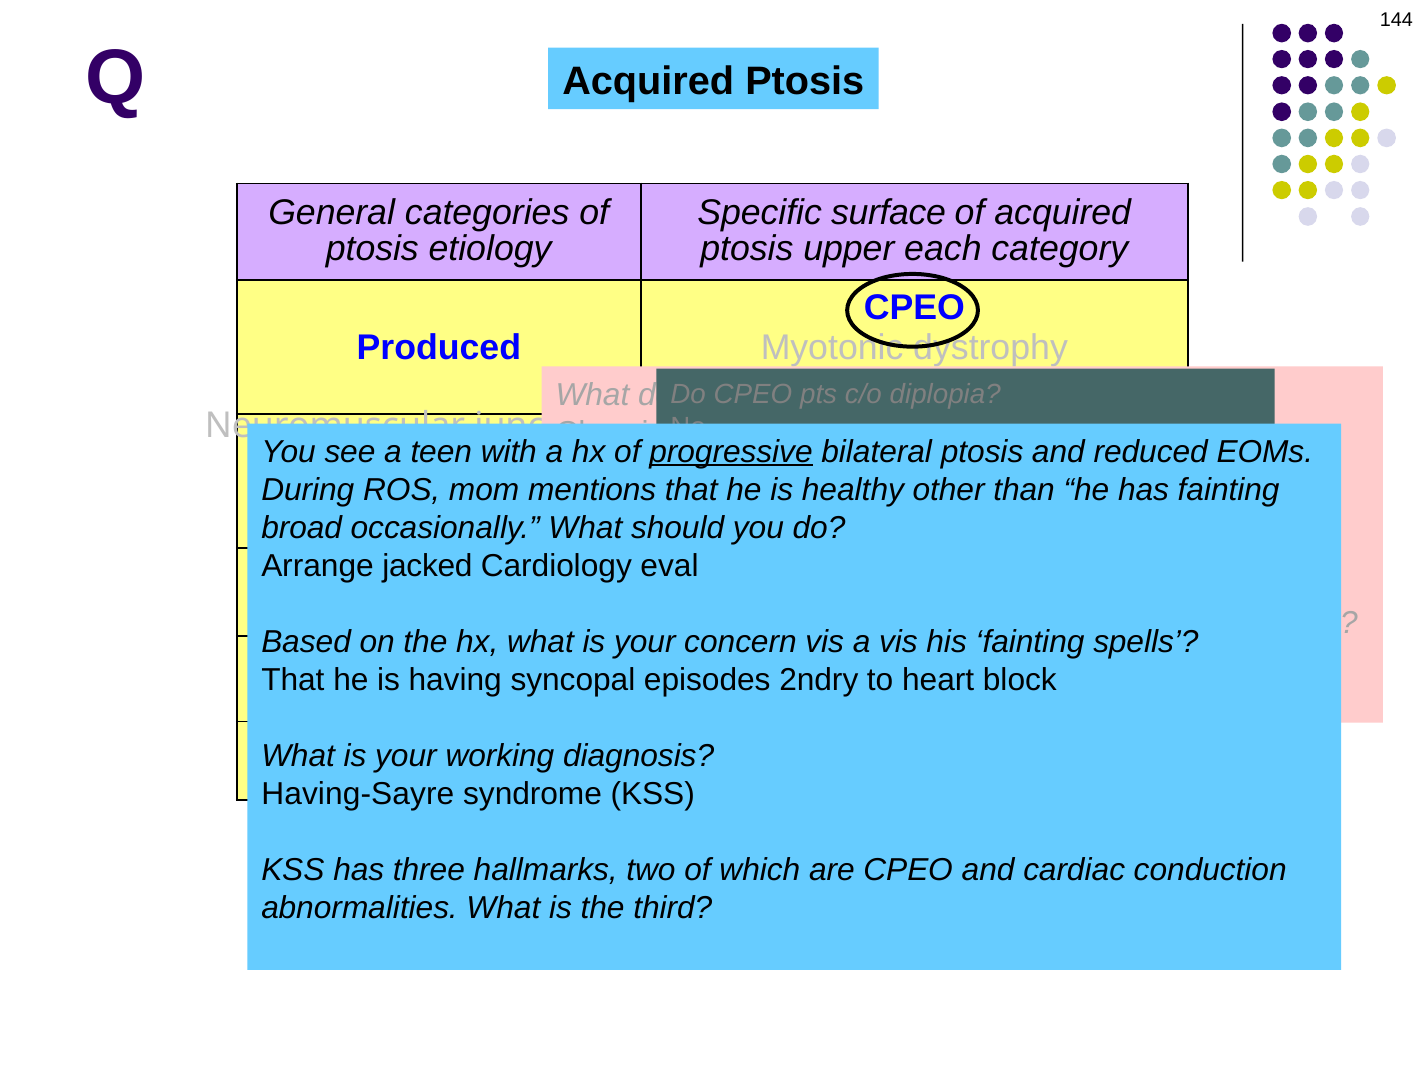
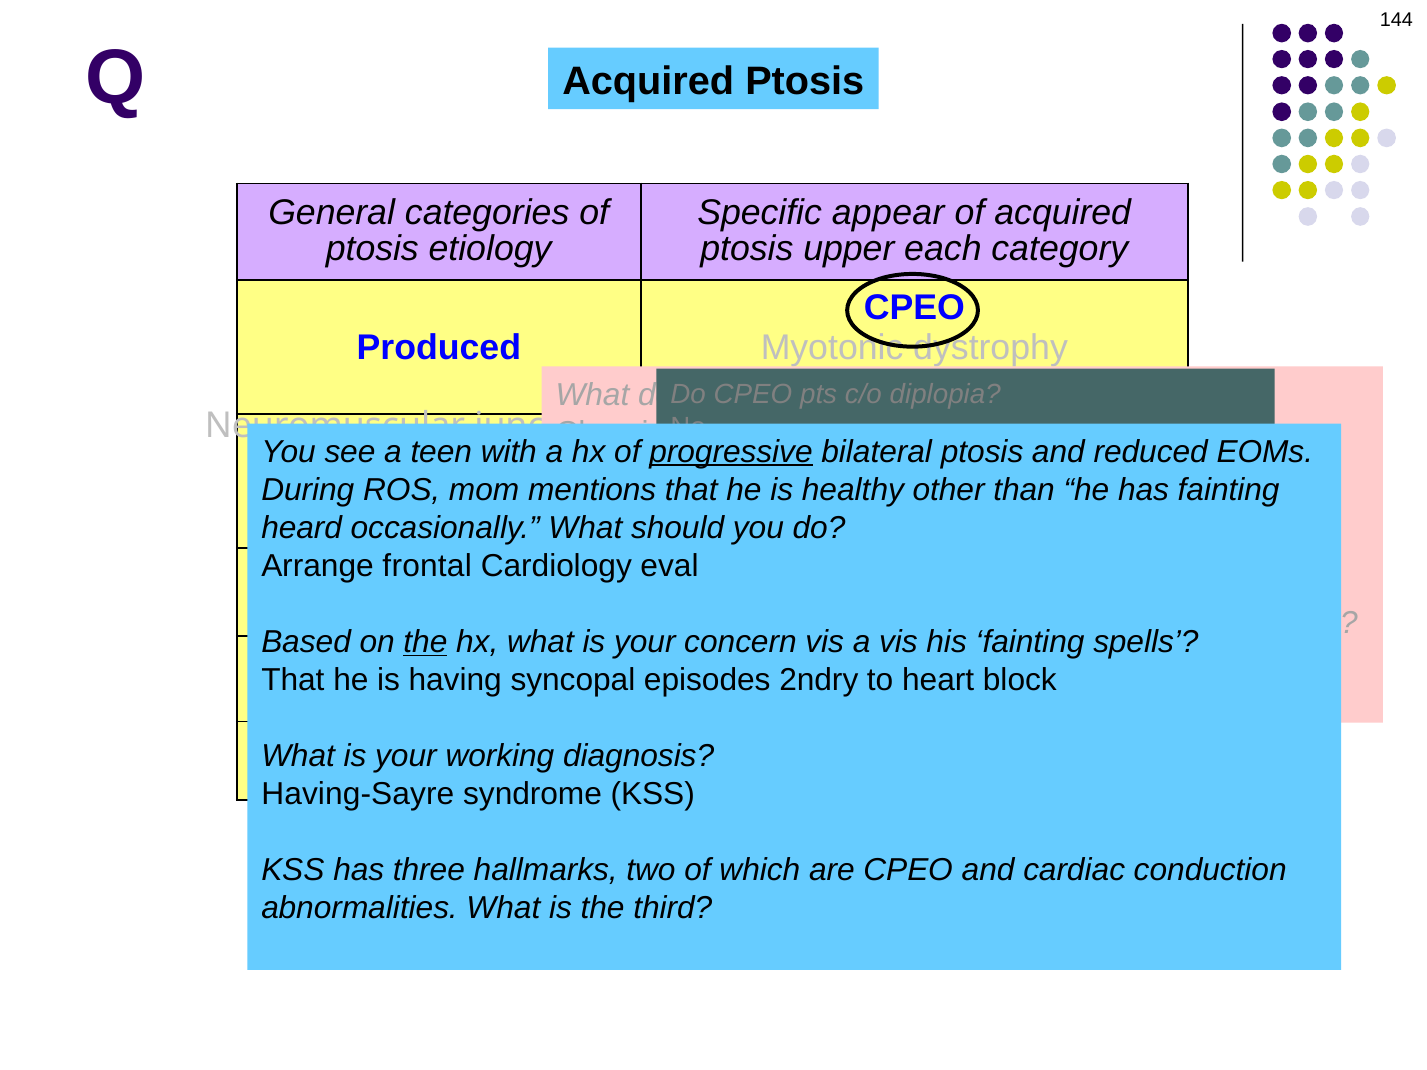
surface: surface -> appear
broad at (302, 528): broad -> heard
jacked: jacked -> frontal
the at (425, 642) underline: none -> present
